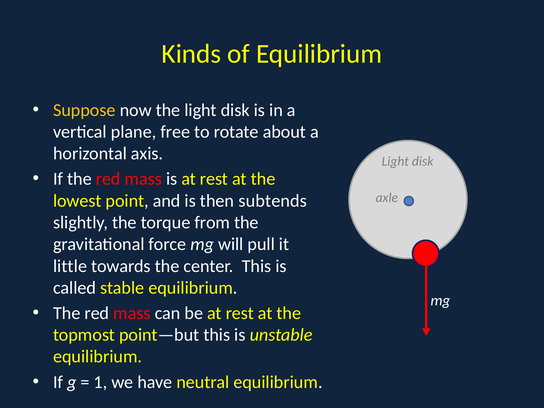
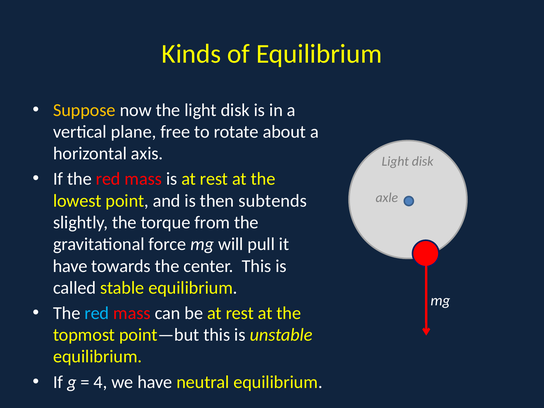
little at (70, 266): little -> have
red at (97, 313) colour: white -> light blue
1: 1 -> 4
